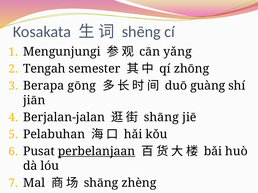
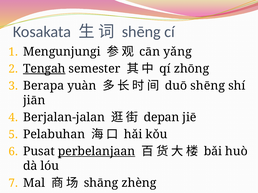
Tengah underline: none -> present
gōng: gōng -> yuàn
duō guàng: guàng -> shēng
shāng at (161, 118): shāng -> depan
